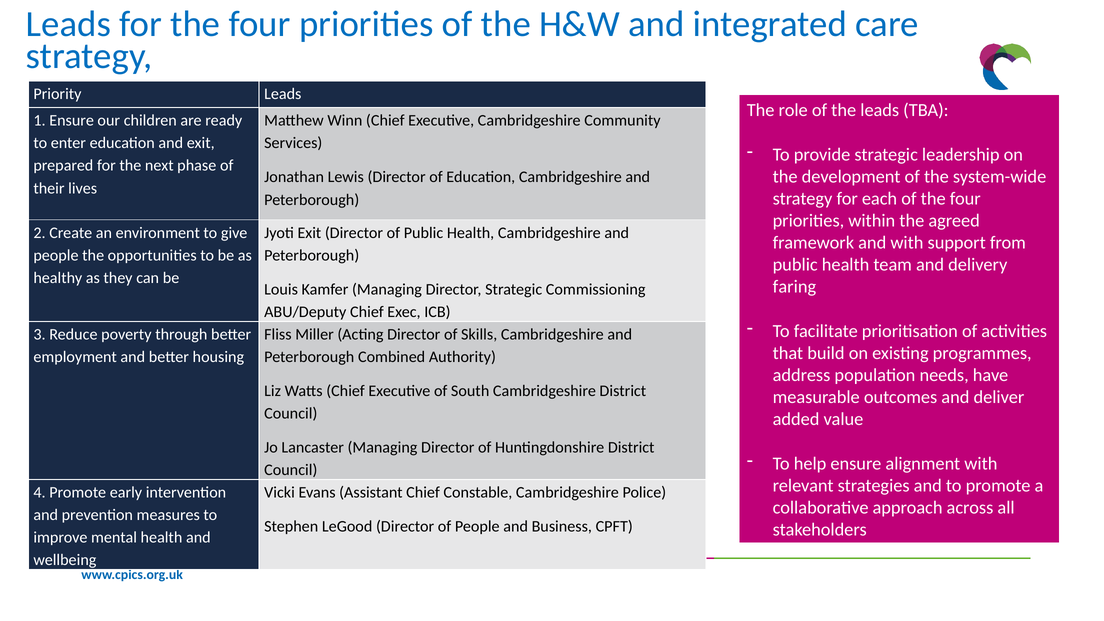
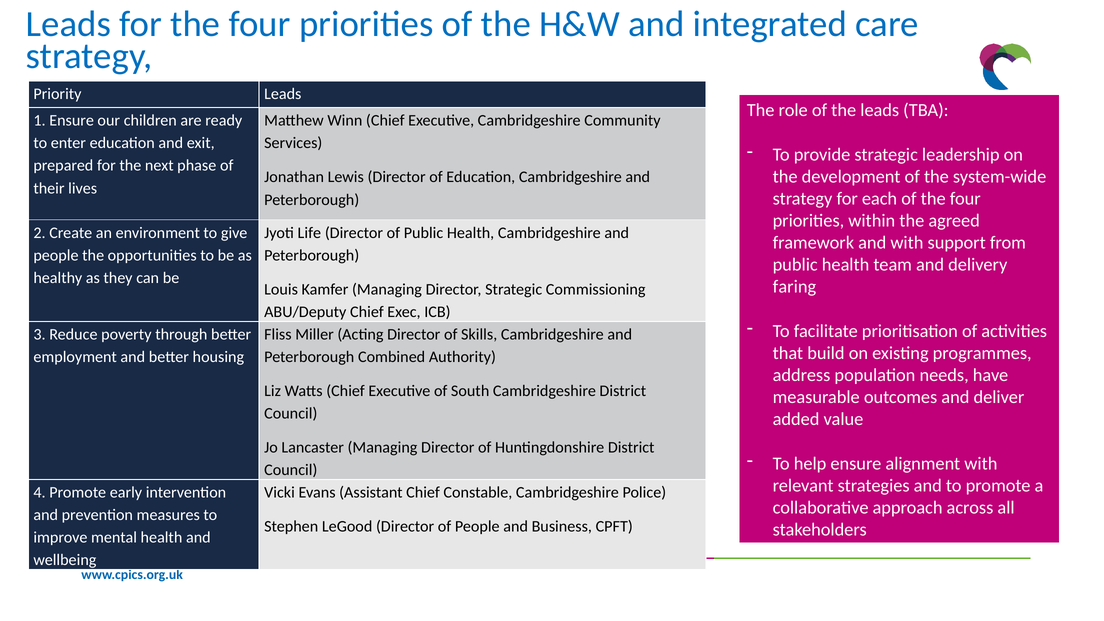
Jyoti Exit: Exit -> Life
